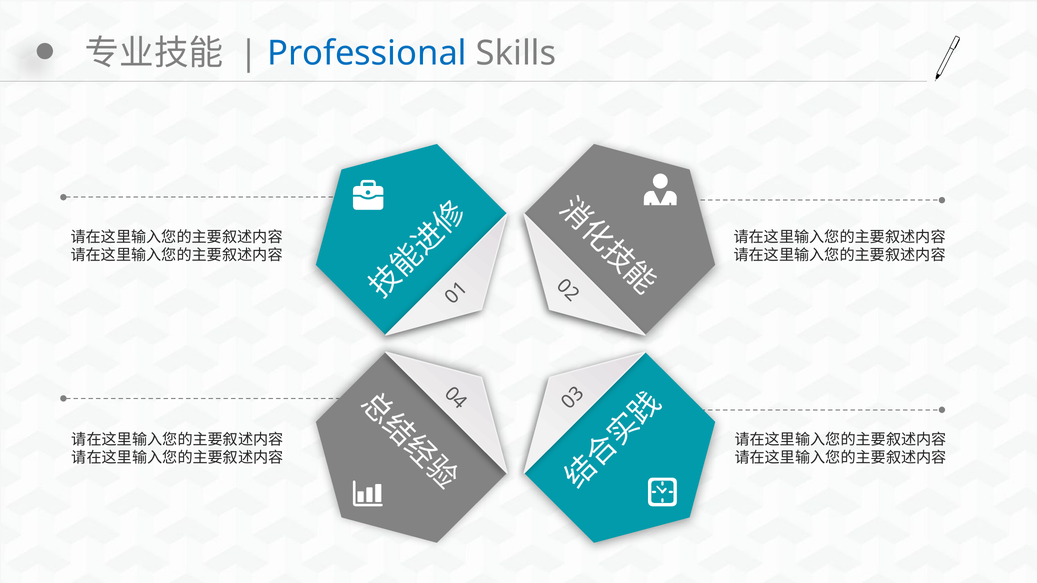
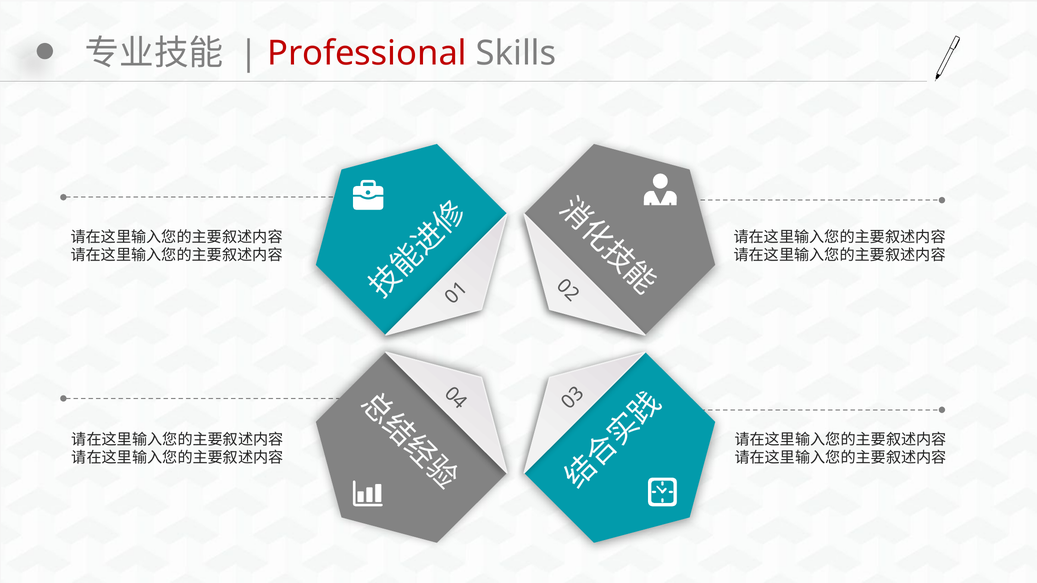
Professional colour: blue -> red
